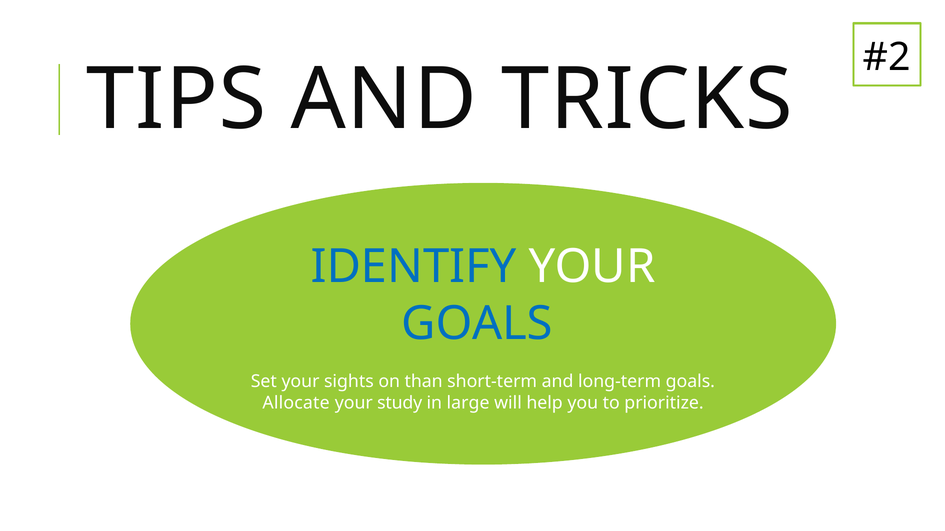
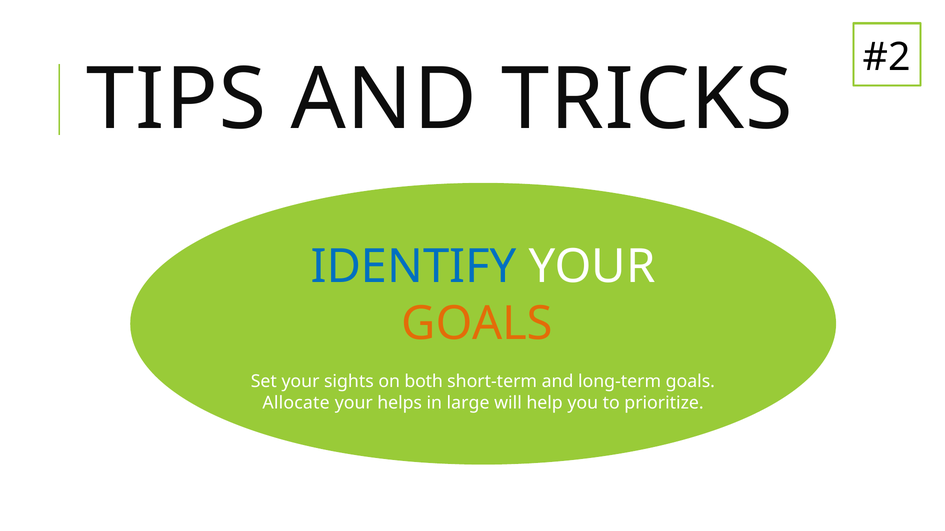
GOALS at (477, 324) colour: blue -> orange
than: than -> both
study: study -> helps
